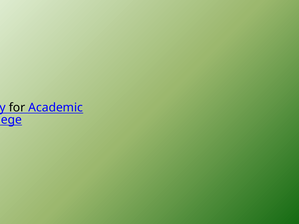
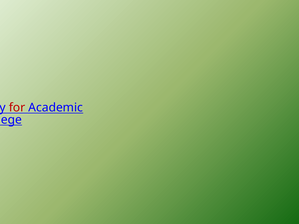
for colour: black -> red
